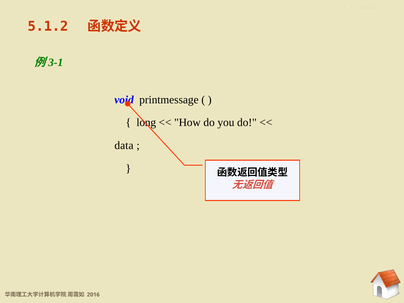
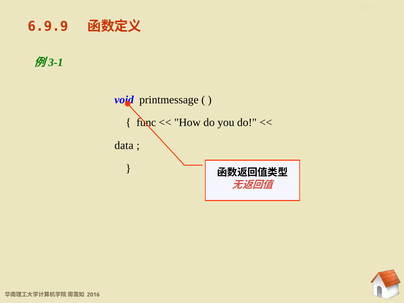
5.1.2: 5.1.2 -> 6.9.9
long: long -> func
